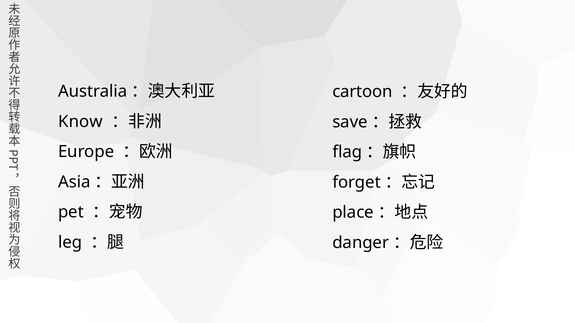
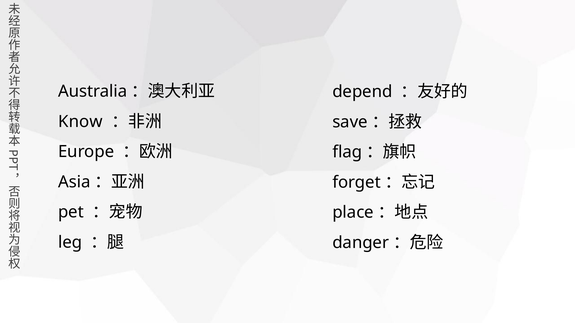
cartoon: cartoon -> depend
